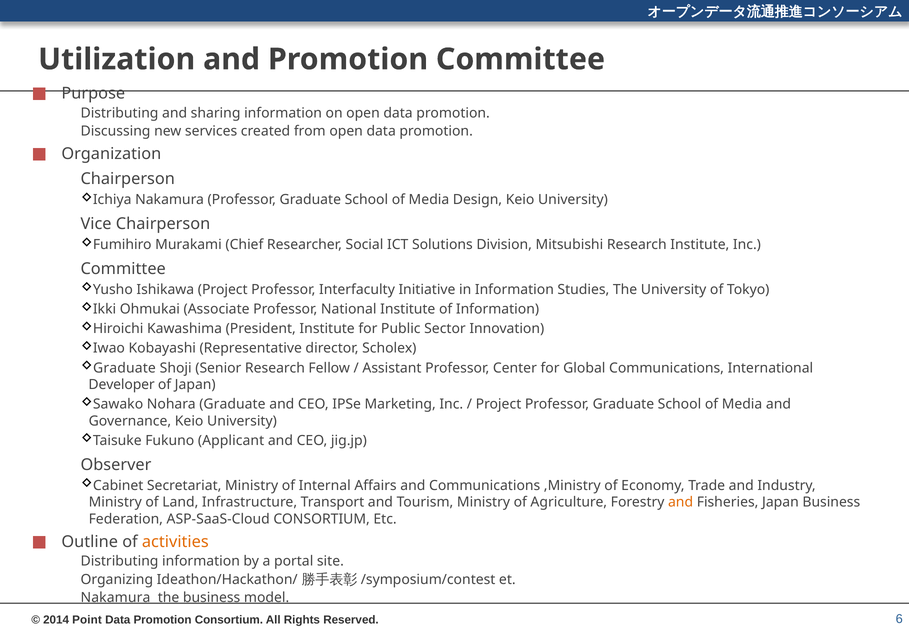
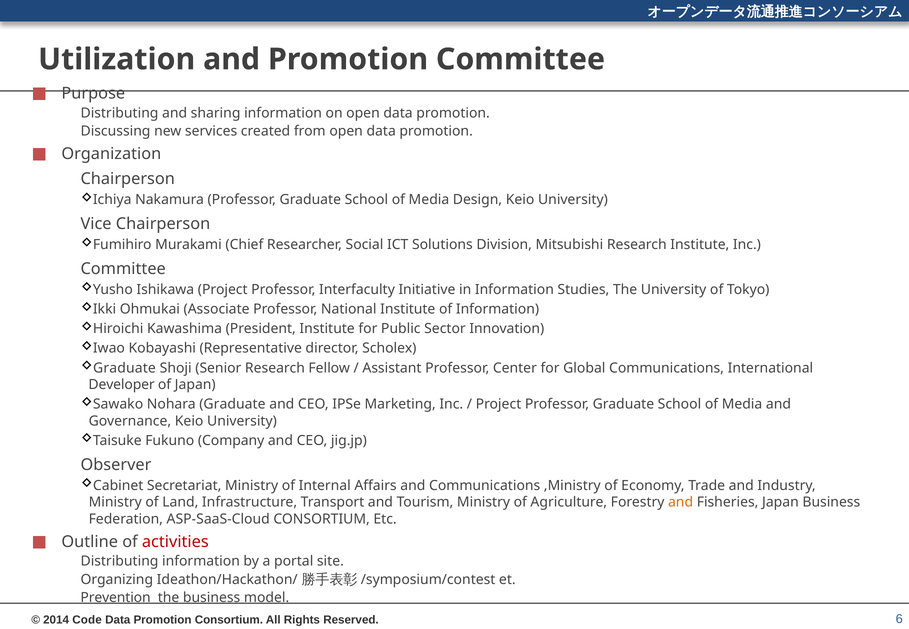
Applicant: Applicant -> Company
activities colour: orange -> red
Nakamura at (115, 598): Nakamura -> Prevention
Point: Point -> Code
